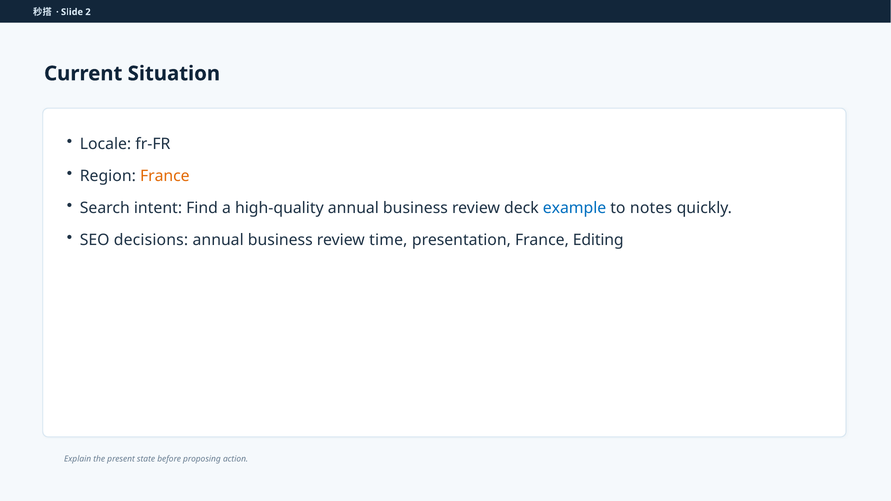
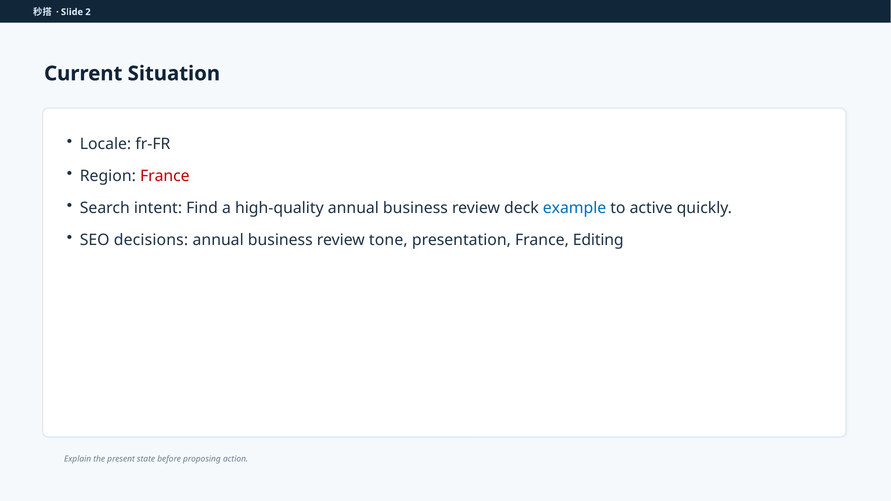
France at (165, 176) colour: orange -> red
notes: notes -> active
time: time -> tone
